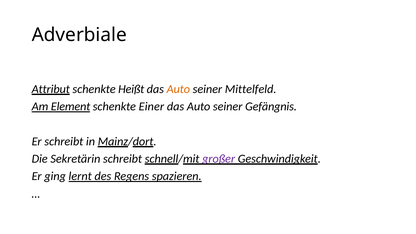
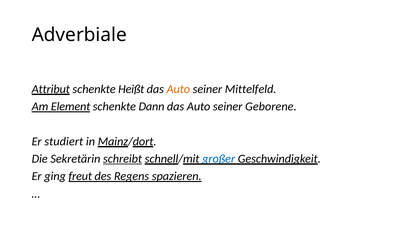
Einer: Einer -> Dann
Gefängnis: Gefängnis -> Geborene
Er schreibt: schreibt -> studiert
schreibt at (123, 159) underline: none -> present
großer colour: purple -> blue
lernt: lernt -> freut
